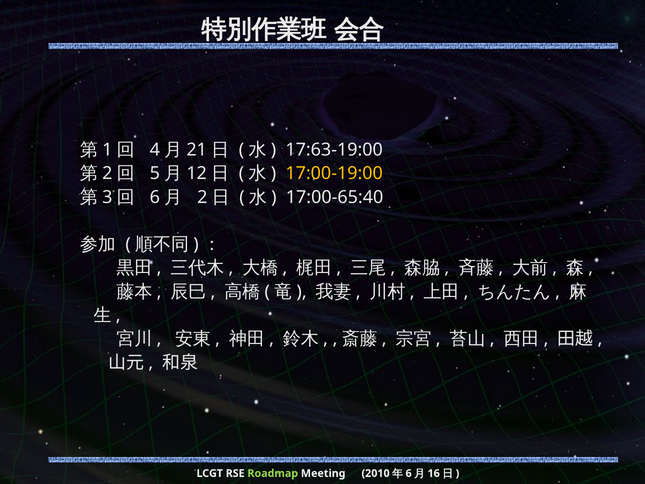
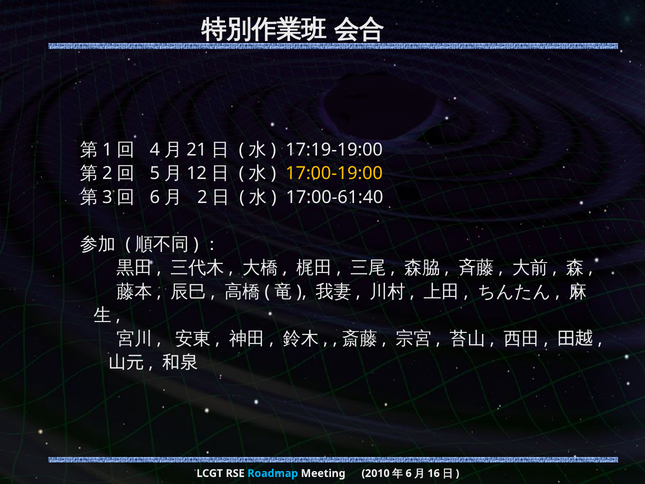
17:63-19:00: 17:63-19:00 -> 17:19-19:00
17:00-65:40: 17:00-65:40 -> 17:00-61:40
Roadmap colour: light green -> light blue
